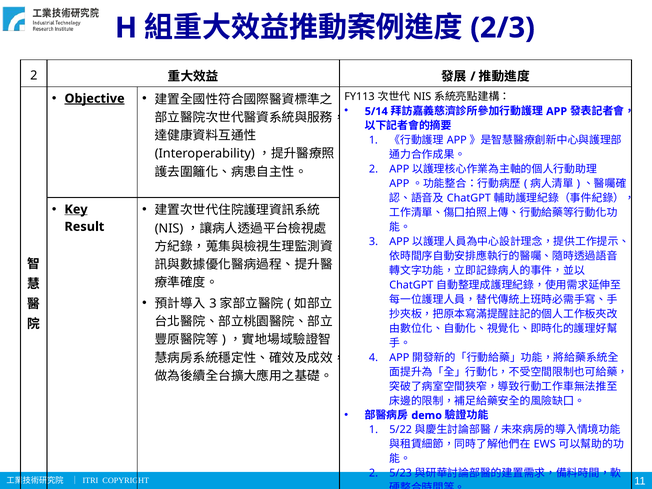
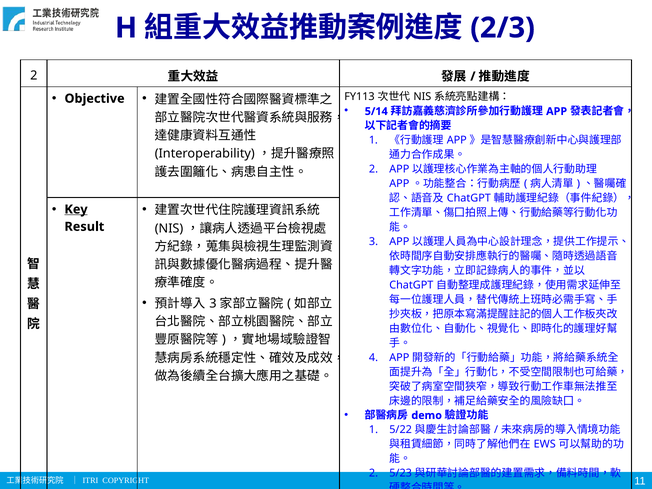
Objective underline: present -> none
